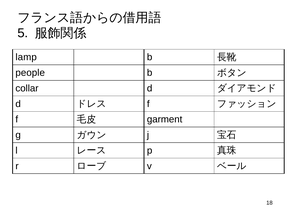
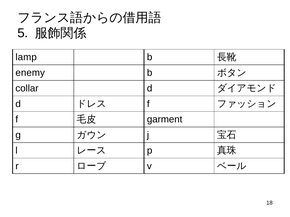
people: people -> enemy
